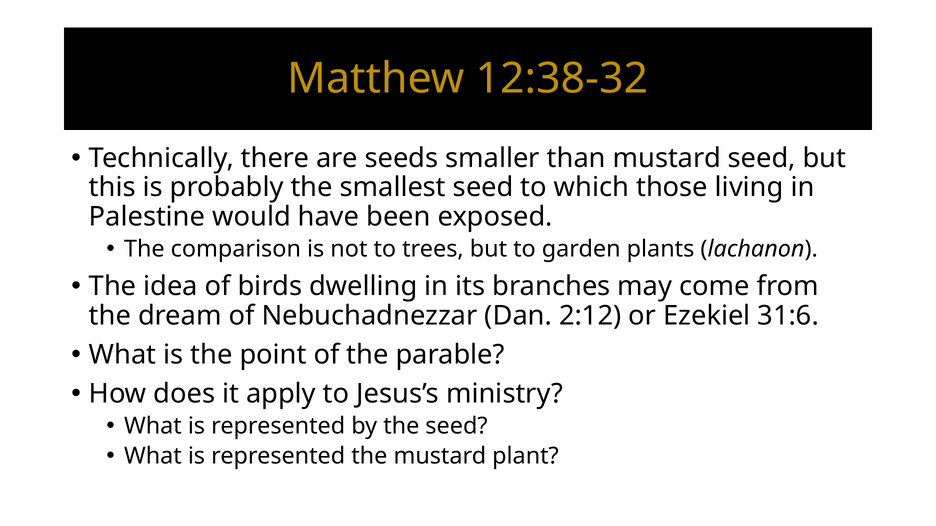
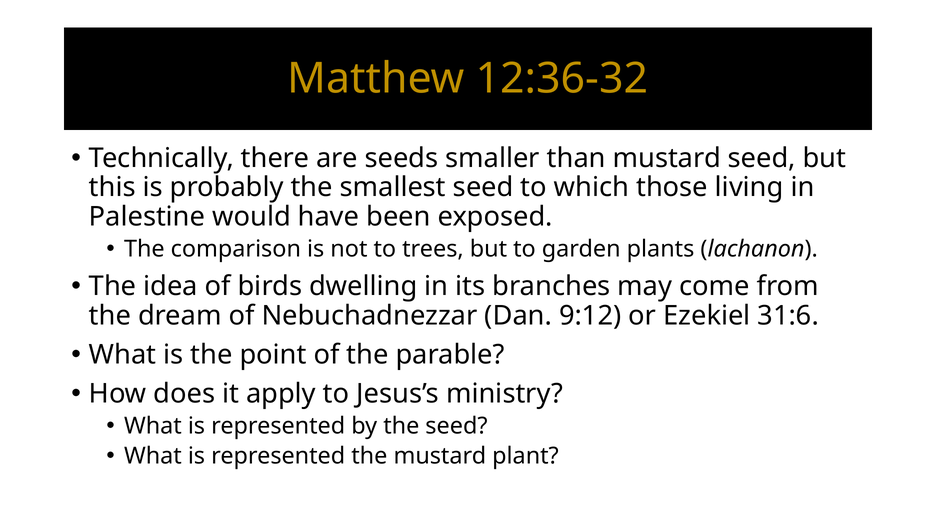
12:38-32: 12:38-32 -> 12:36-32
2:12: 2:12 -> 9:12
